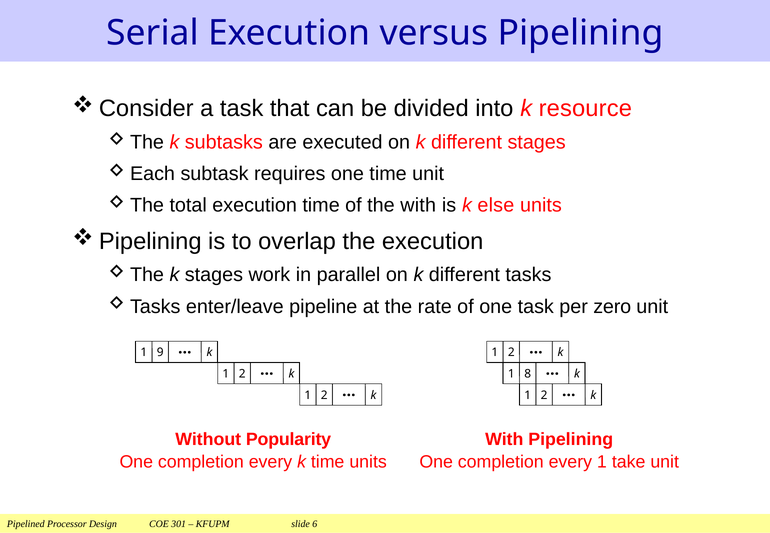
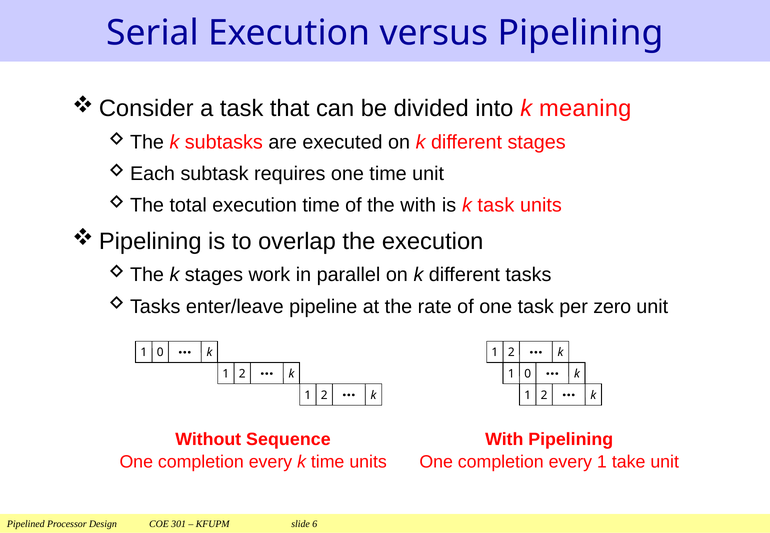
resource: resource -> meaning
k else: else -> task
9 at (160, 353): 9 -> 0
8 at (528, 374): 8 -> 0
Popularity: Popularity -> Sequence
